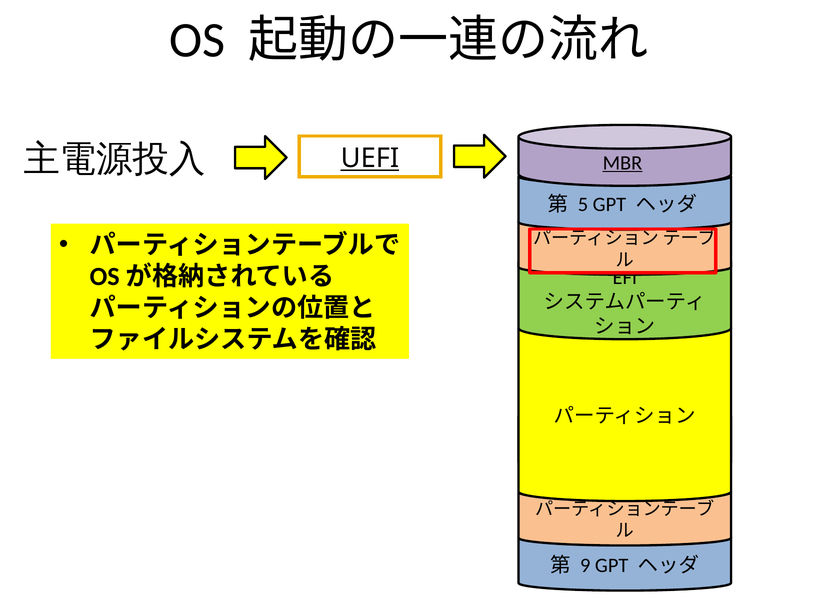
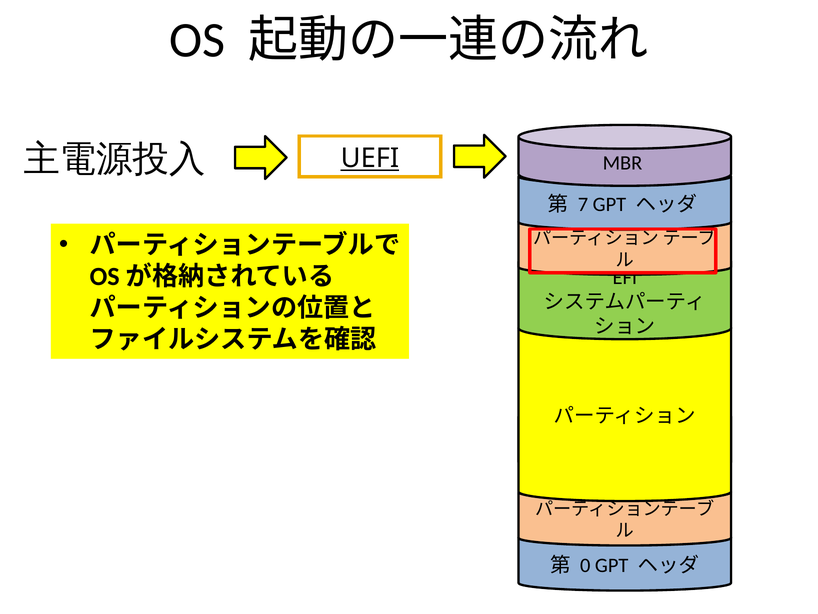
MBR underline: present -> none
5: 5 -> 7
9: 9 -> 0
